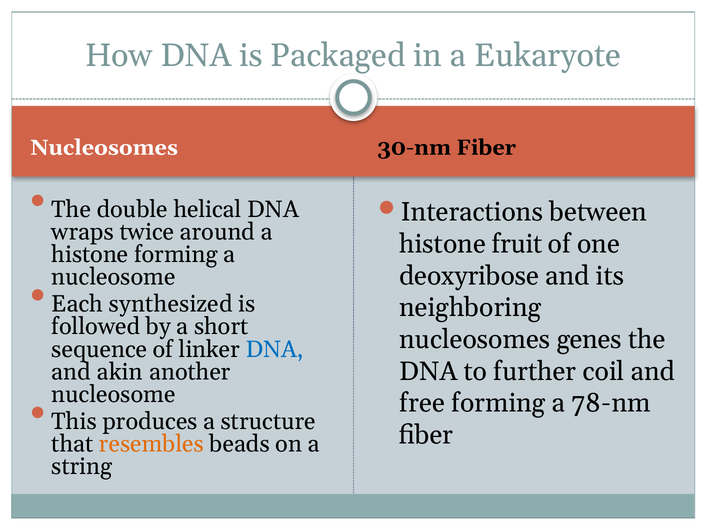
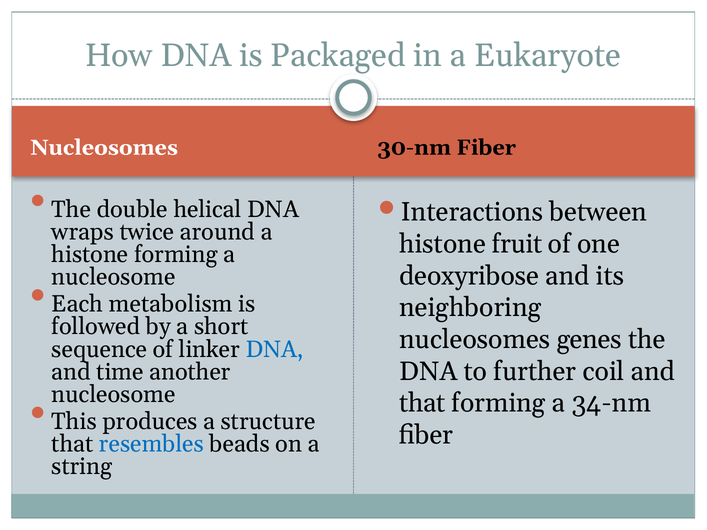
synthesized: synthesized -> metabolism
akin: akin -> time
free at (422, 403): free -> that
78-nm: 78-nm -> 34-nm
resembles colour: orange -> blue
